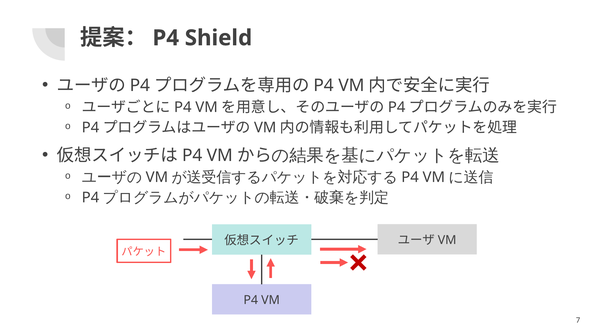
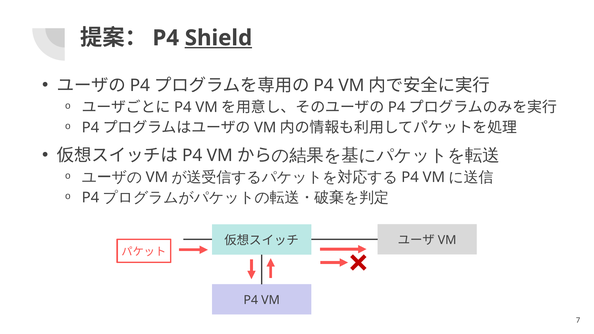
Shield underline: none -> present
